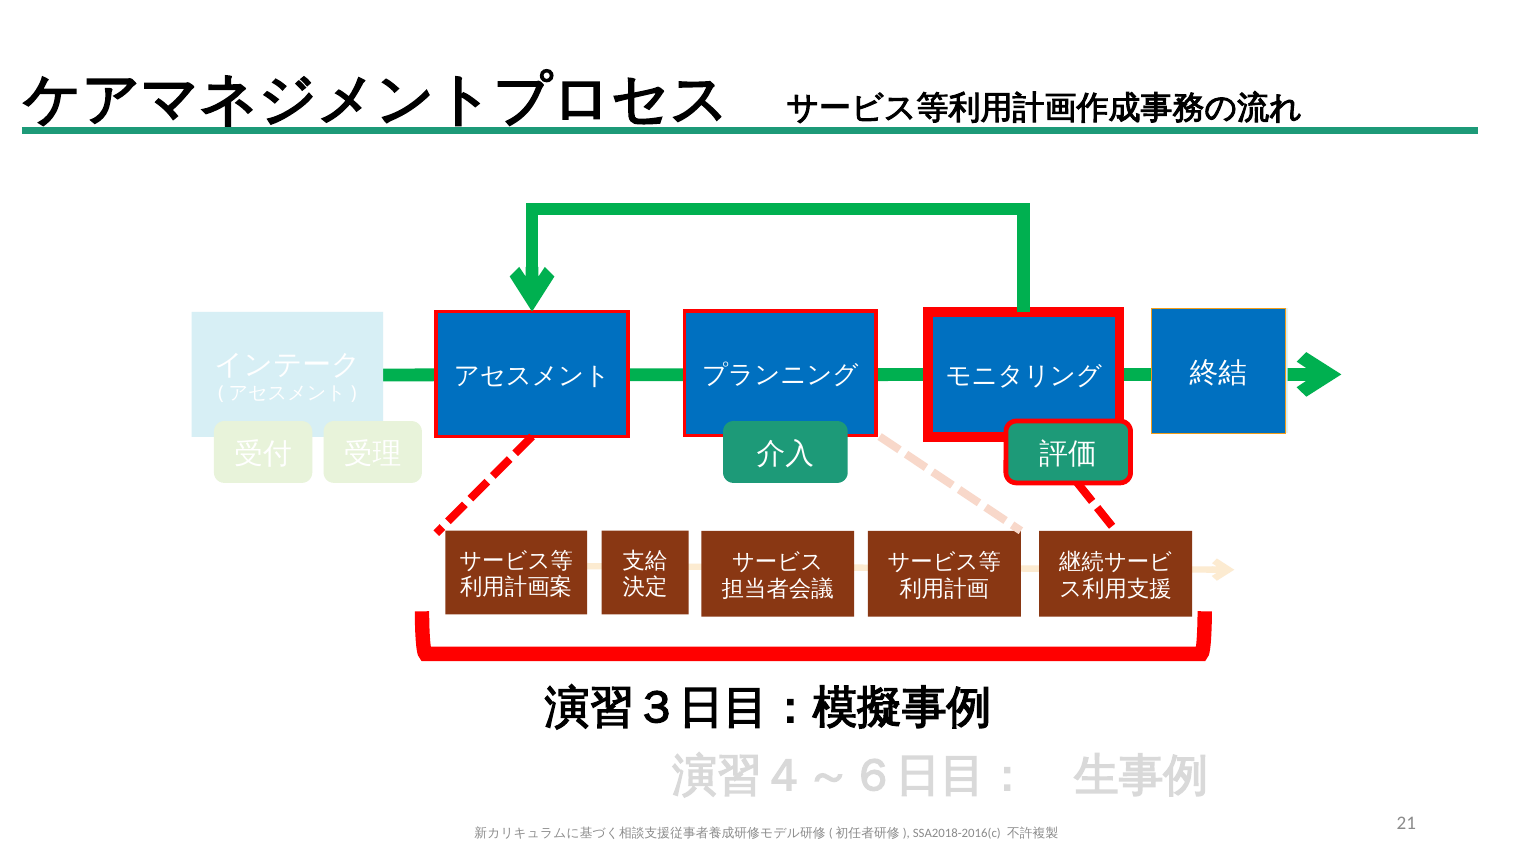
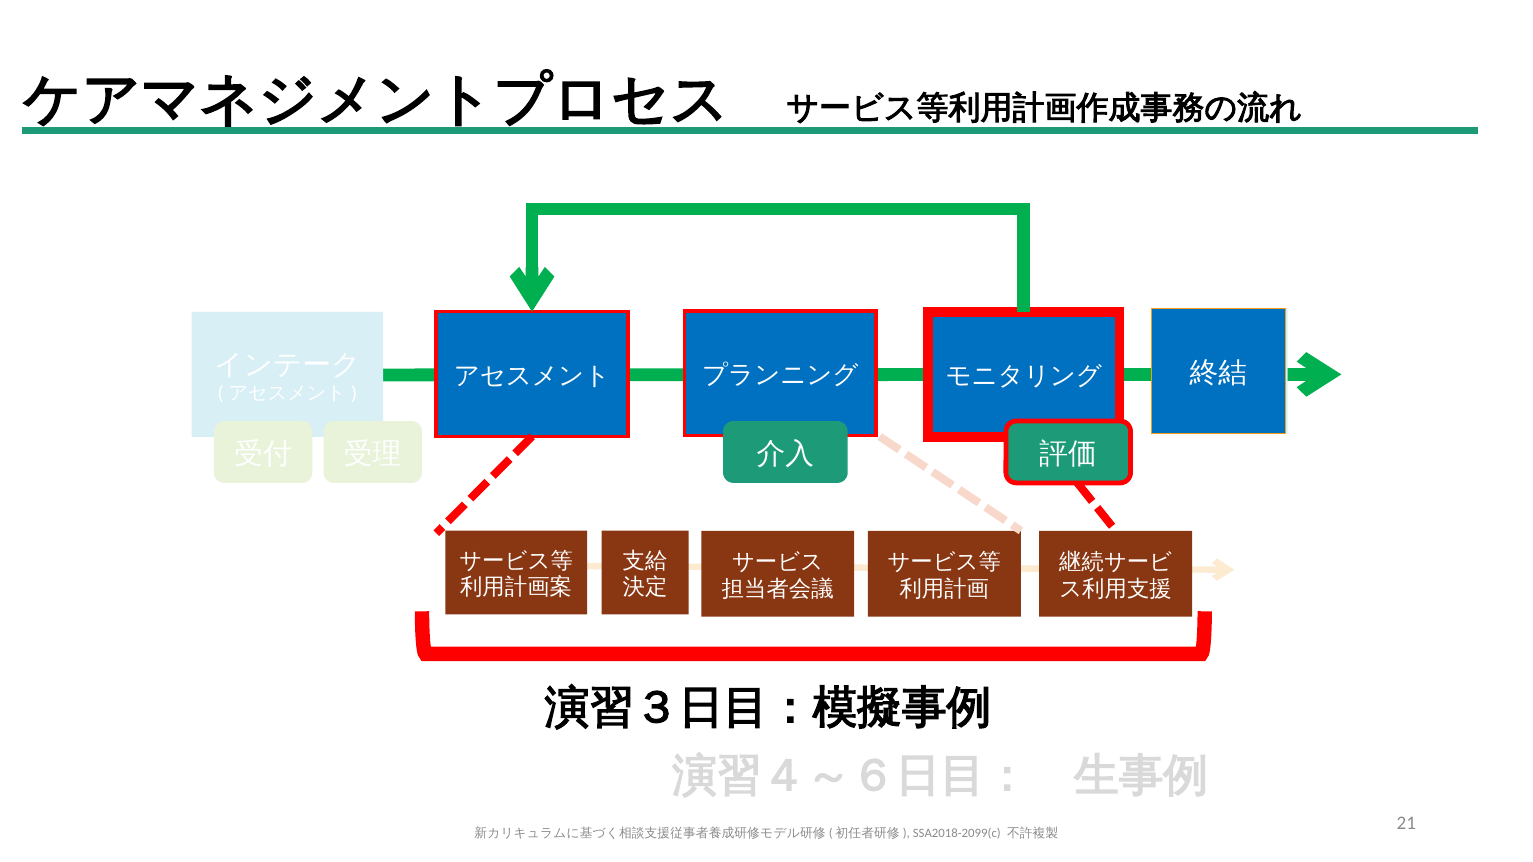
SSA2018-2016(c: SSA2018-2016(c -> SSA2018-2099(c
